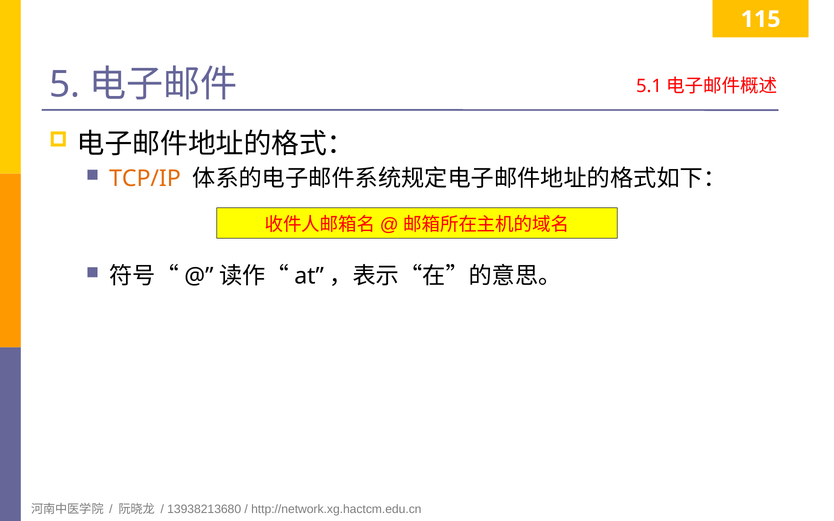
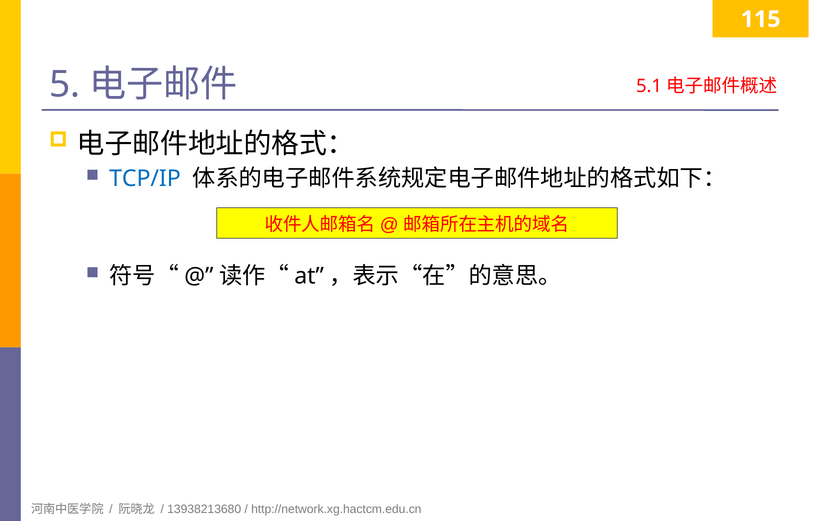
TCP/IP colour: orange -> blue
